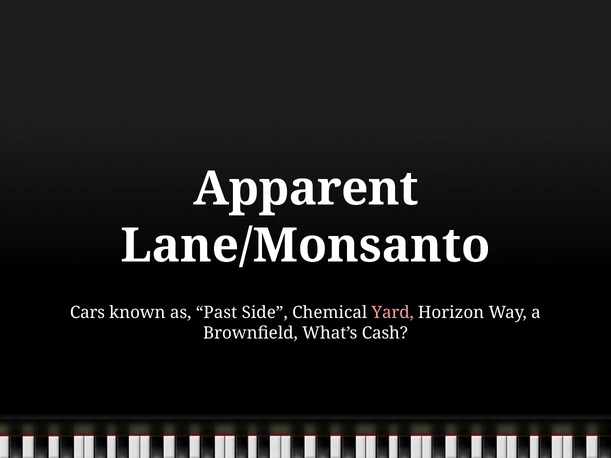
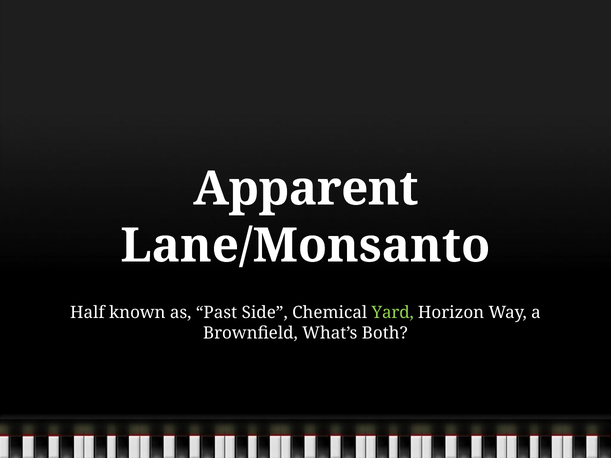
Cars: Cars -> Half
Yard colour: pink -> light green
Cash: Cash -> Both
